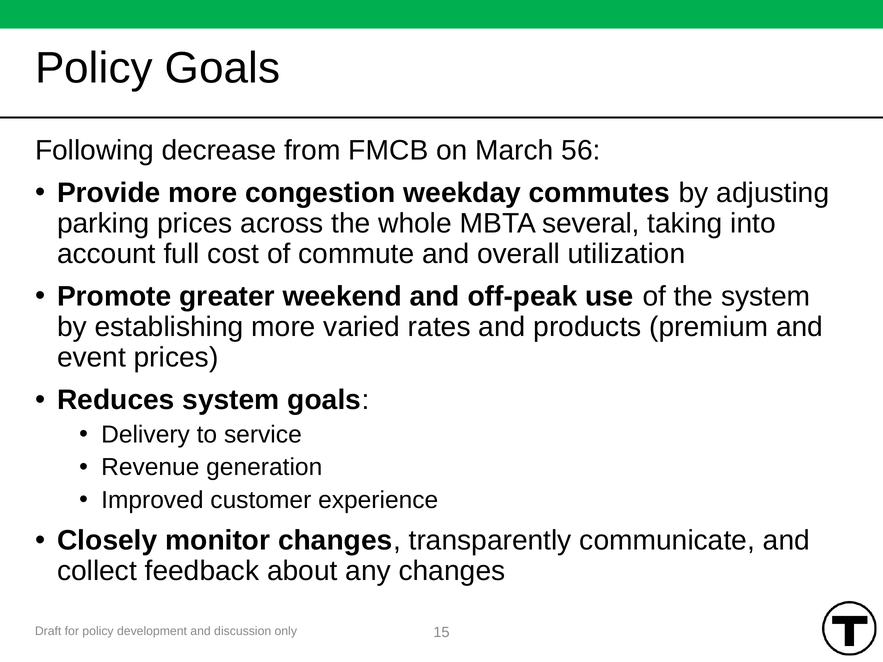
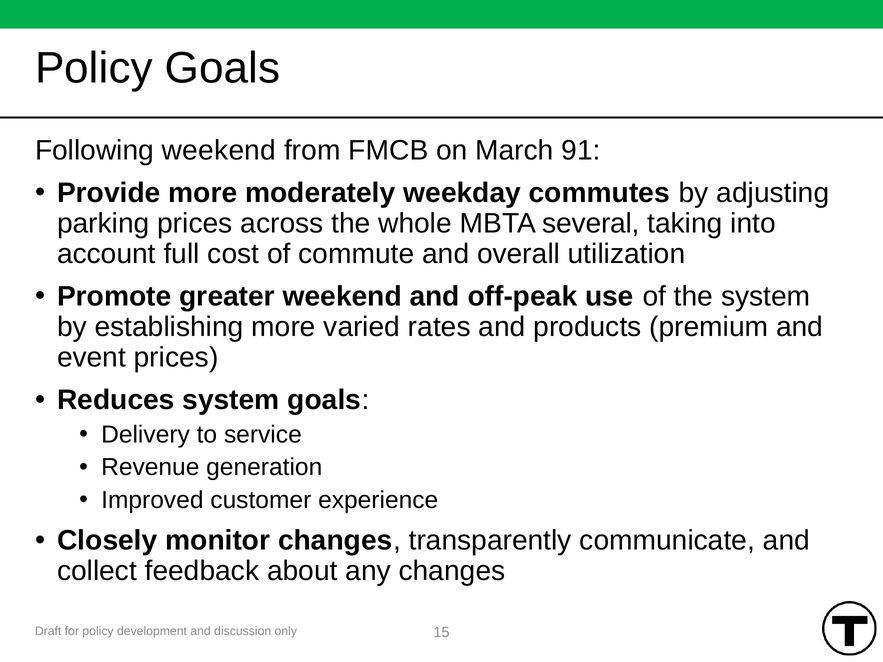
Following decrease: decrease -> weekend
56: 56 -> 91
congestion: congestion -> moderately
